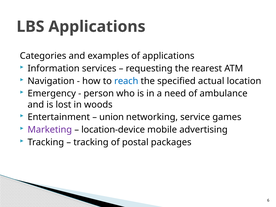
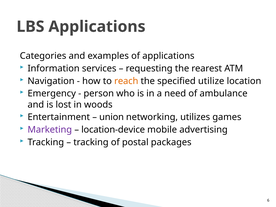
reach colour: blue -> orange
actual: actual -> utilize
service: service -> utilizes
